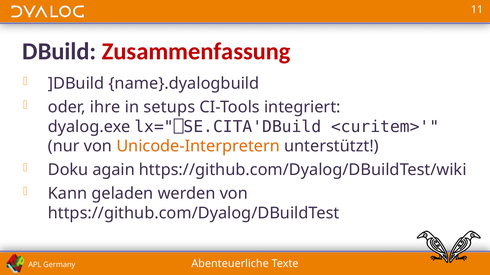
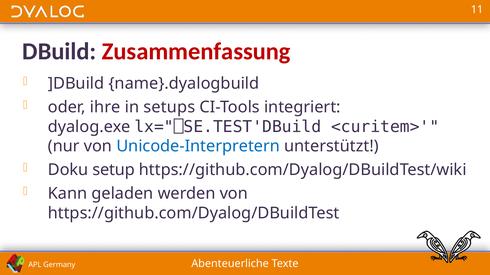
lx="⎕SE.CITA'DBuild: lx="⎕SE.CITA'DBuild -> lx="⎕SE.TEST'DBuild
Unicode-Interpretern colour: orange -> blue
again: again -> setup
